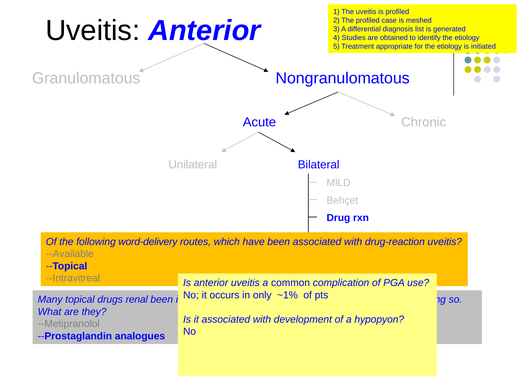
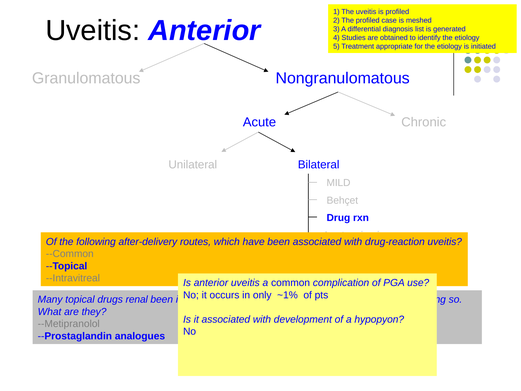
word-delivery: word-delivery -> after-delivery
--Available: --Available -> --Common
